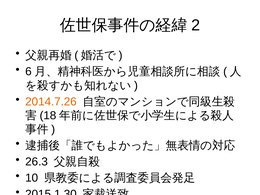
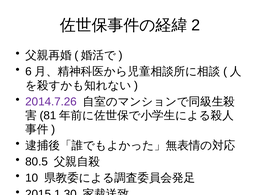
2014.7.26 colour: orange -> purple
18: 18 -> 81
26.3: 26.3 -> 80.5
